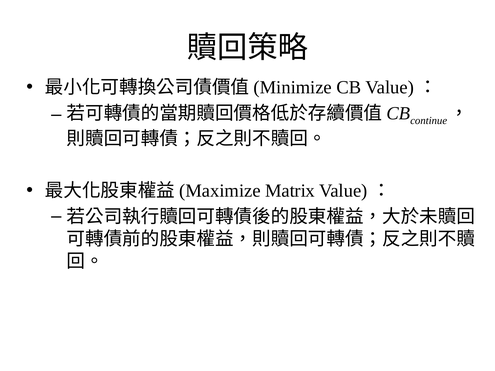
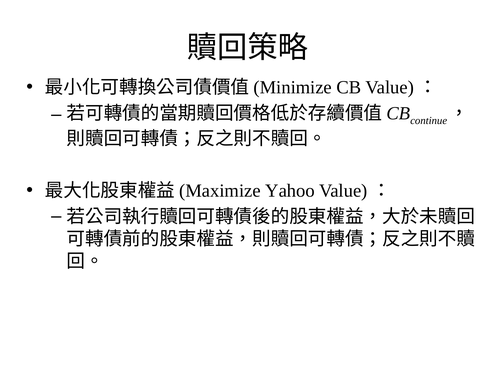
Matrix: Matrix -> Yahoo
